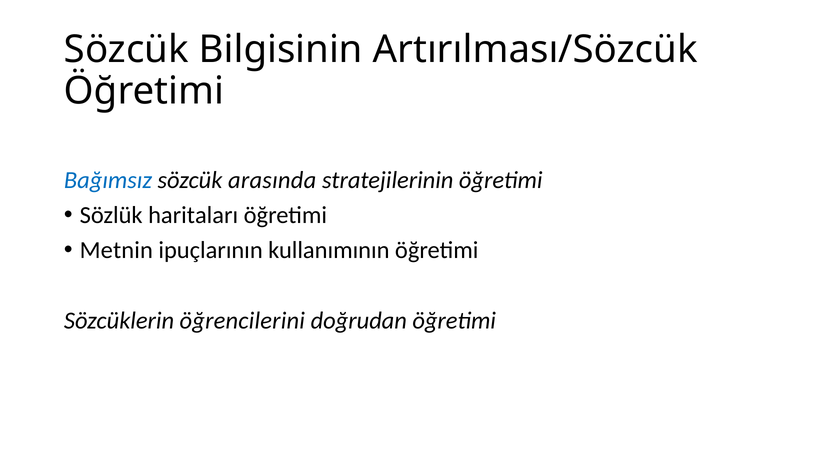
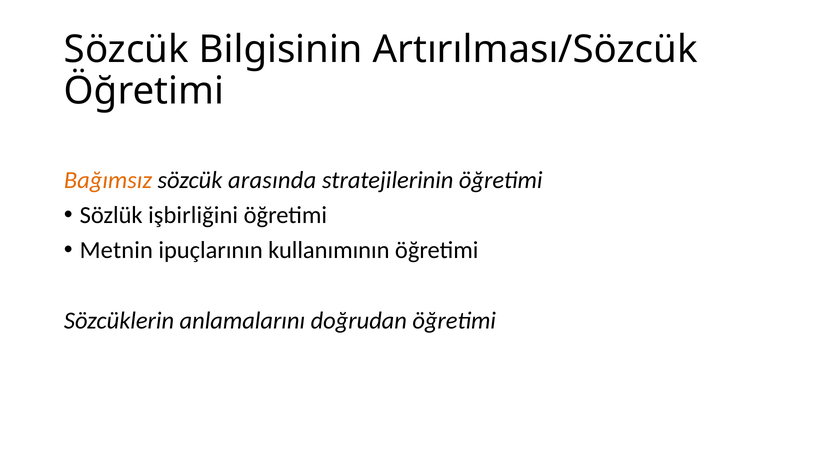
Bağımsız colour: blue -> orange
haritaları: haritaları -> işbirliğini
öğrencilerini: öğrencilerini -> anlamalarını
